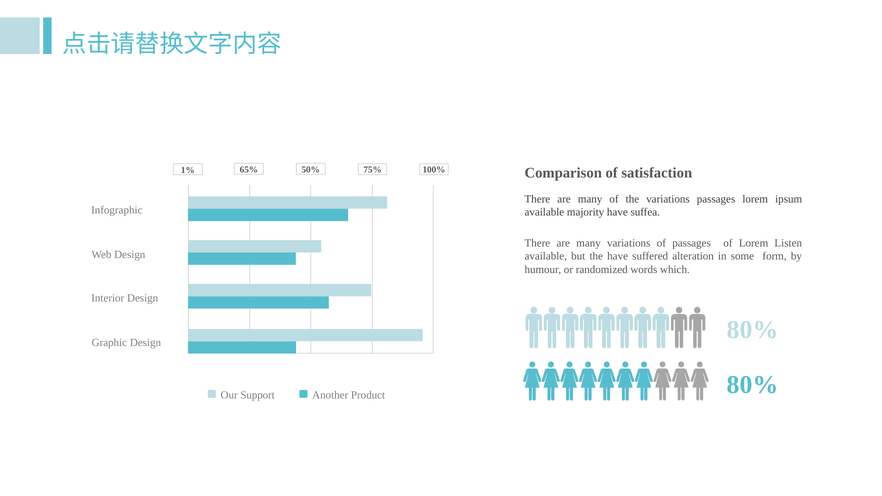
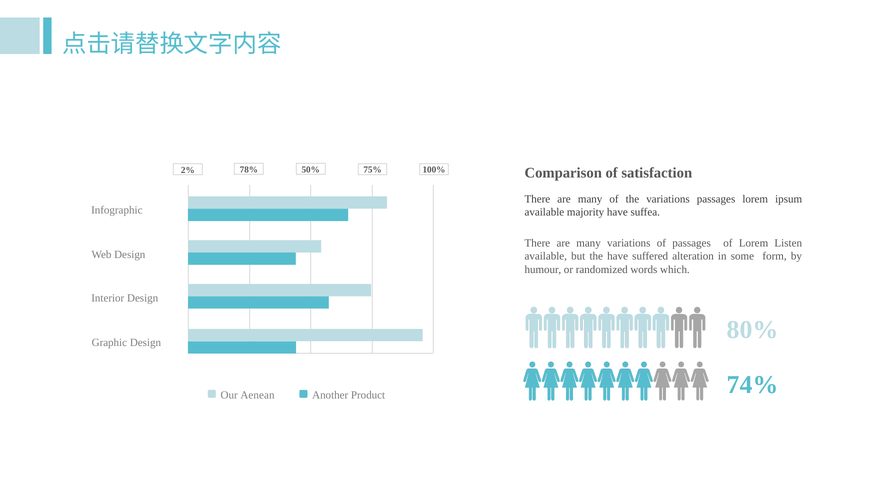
65%: 65% -> 78%
1%: 1% -> 2%
Support: Support -> Aenean
Product 80%: 80% -> 74%
